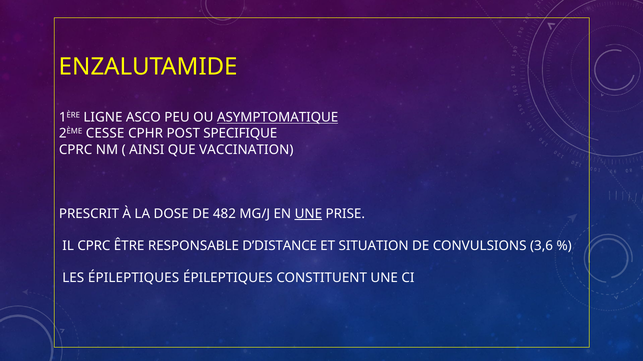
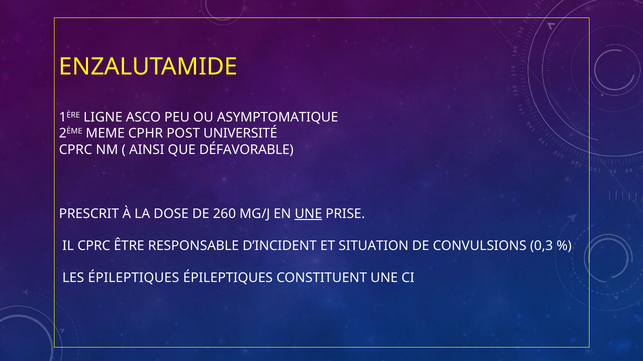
ASYMPTOMATIQUE underline: present -> none
CESSE: CESSE -> MEME
SPECIFIQUE: SPECIFIQUE -> UNIVERSITÉ
VACCINATION: VACCINATION -> DÉFAVORABLE
482: 482 -> 260
D’DISTANCE: D’DISTANCE -> D’INCIDENT
3,6: 3,6 -> 0,3
